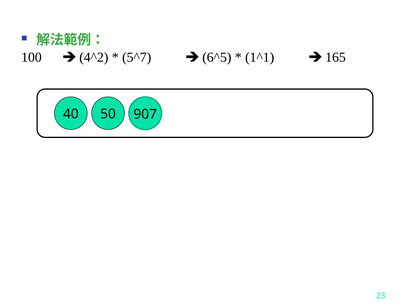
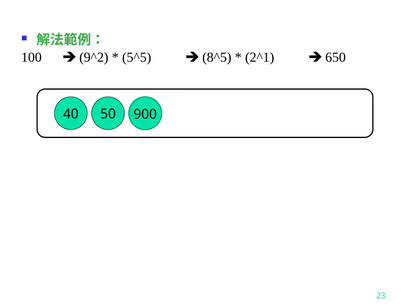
4^2: 4^2 -> 9^2
5^7: 5^7 -> 5^5
6^5: 6^5 -> 8^5
1^1: 1^1 -> 2^1
165: 165 -> 650
907: 907 -> 900
